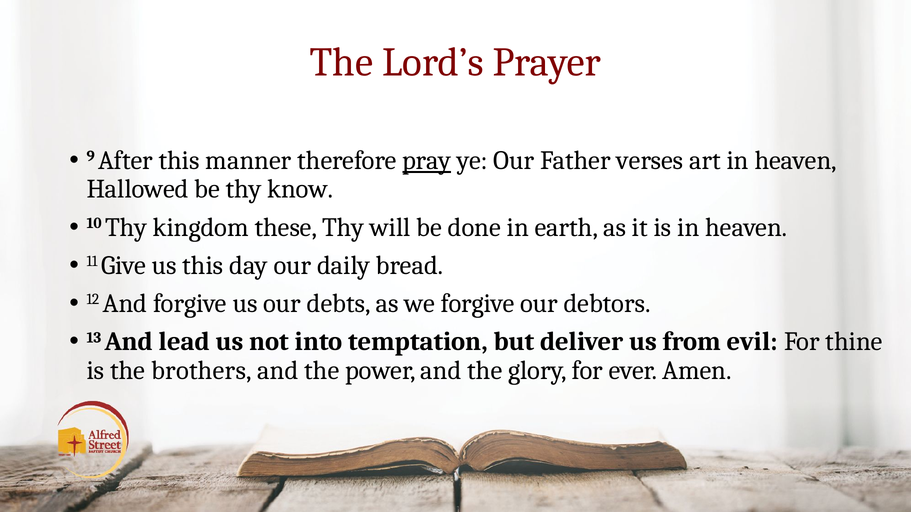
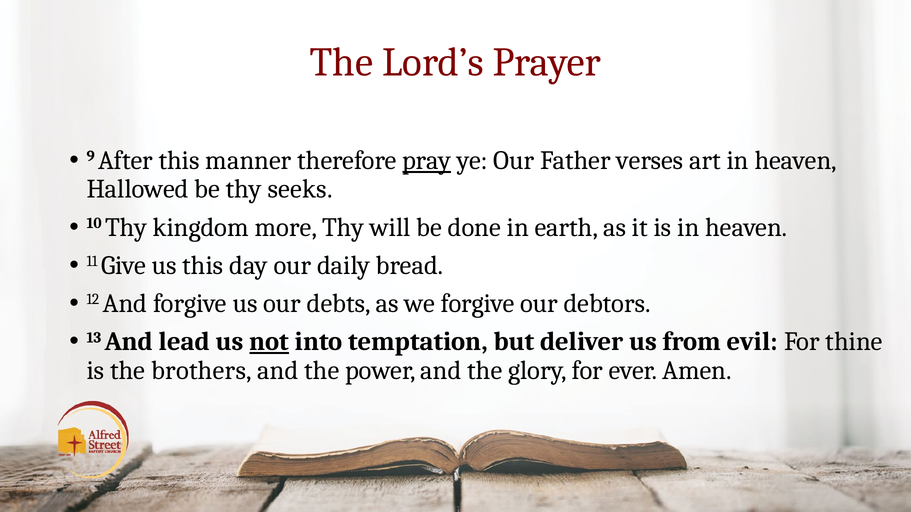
know: know -> seeks
these: these -> more
not underline: none -> present
